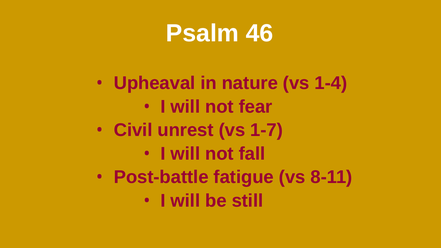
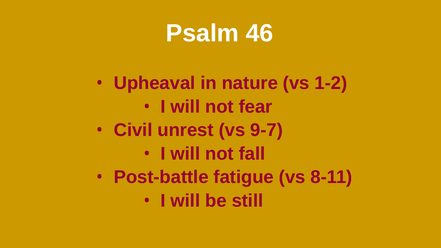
1-4: 1-4 -> 1-2
1-7: 1-7 -> 9-7
